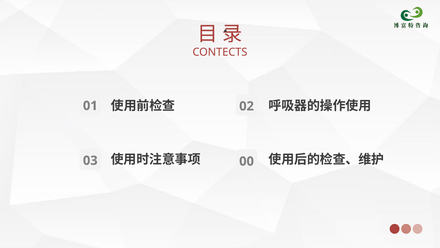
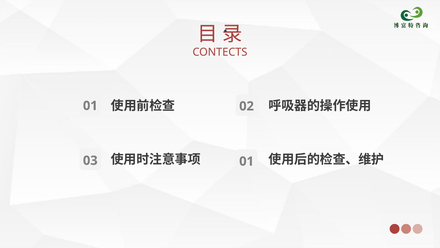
03 00: 00 -> 01
